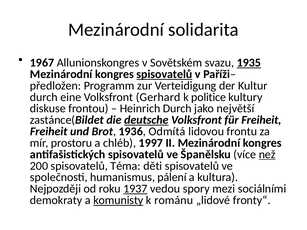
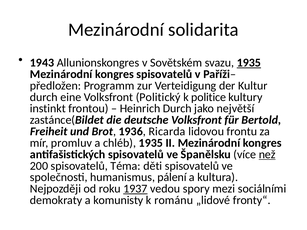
1967: 1967 -> 1943
spisovatelů at (164, 74) underline: present -> none
Gerhard: Gerhard -> Politický
diskuse: diskuse -> instinkt
deutsche underline: present -> none
für Freiheit: Freiheit -> Bertold
Odmítá: Odmítá -> Ricarda
prostoru: prostoru -> promluv
chléb 1997: 1997 -> 1935
komunisty underline: present -> none
